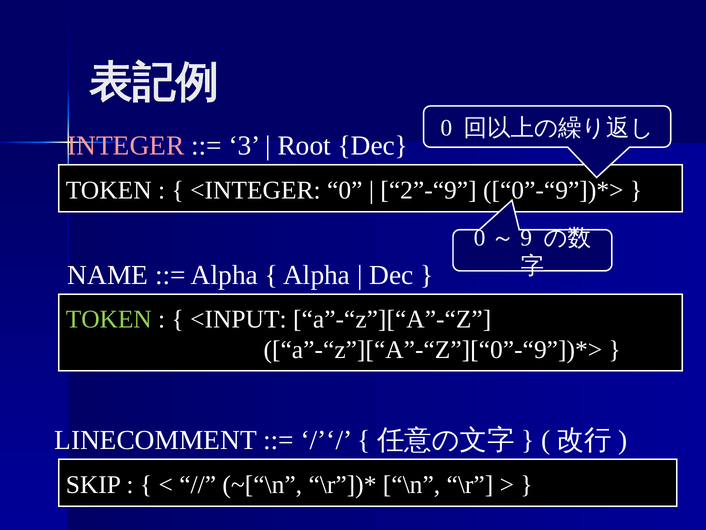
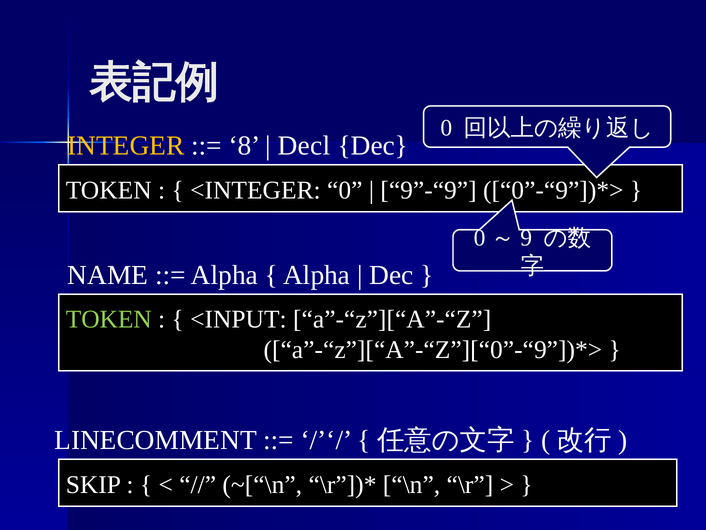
INTEGER colour: pink -> yellow
3: 3 -> 8
Root: Root -> Decl
2”-“9: 2”-“9 -> 9”-“9
